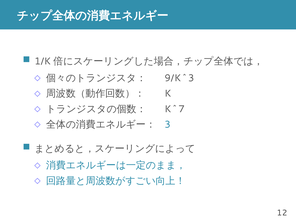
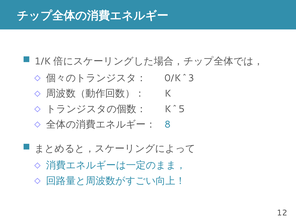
9/K^3: 9/K^3 -> 0/K^3
K^7: K^7 -> K^5
3: 3 -> 8
